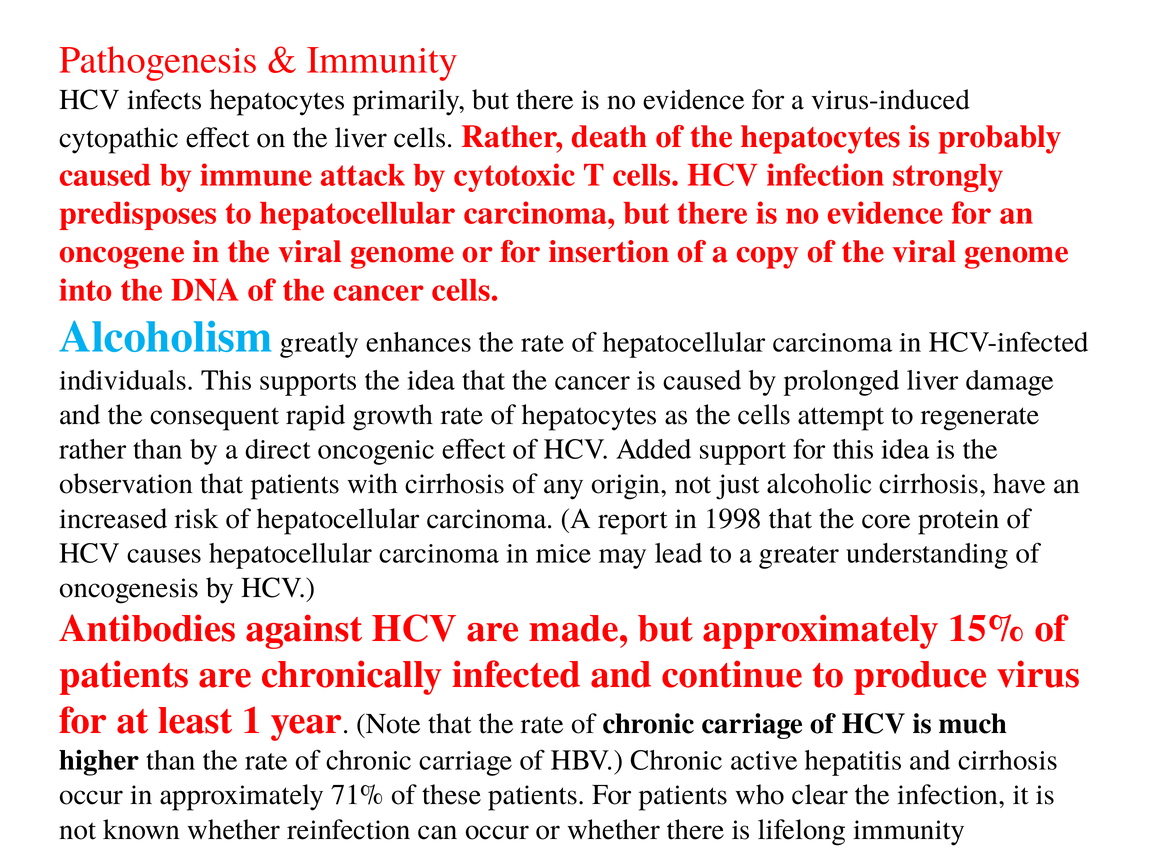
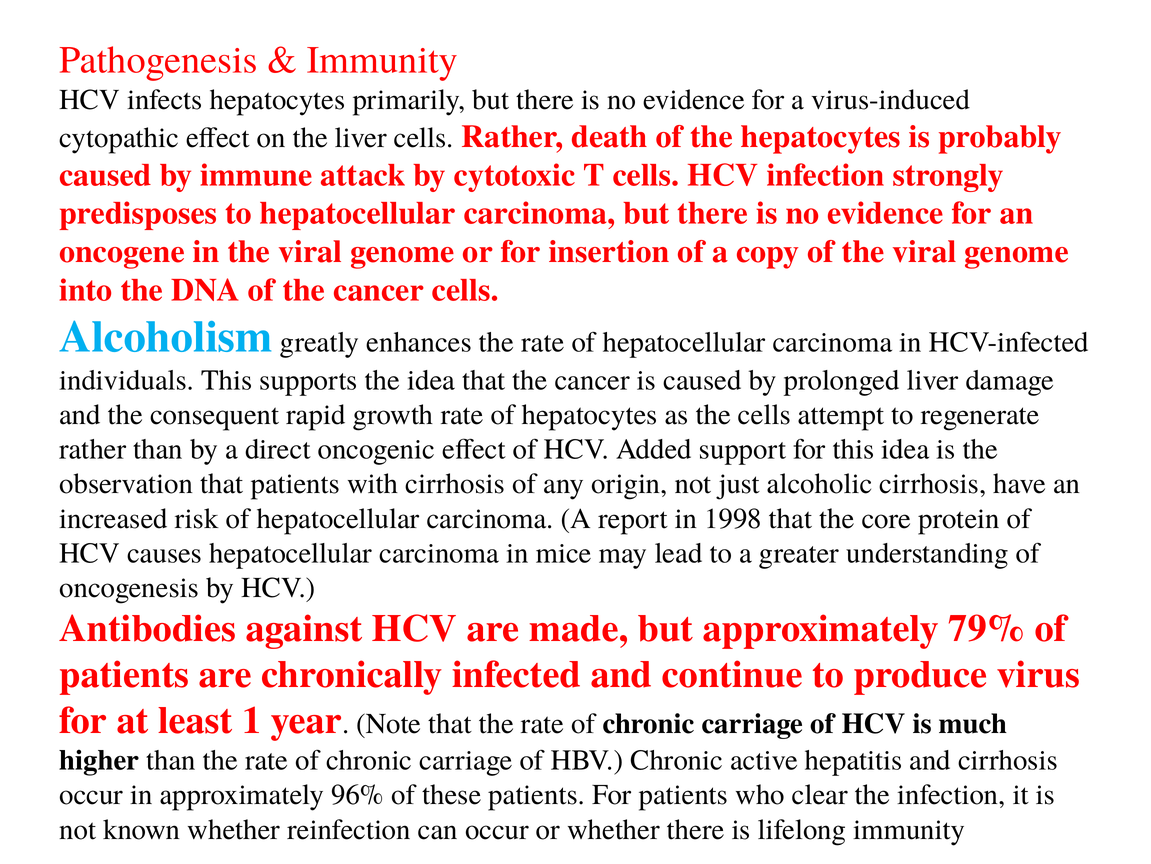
15%: 15% -> 79%
71%: 71% -> 96%
